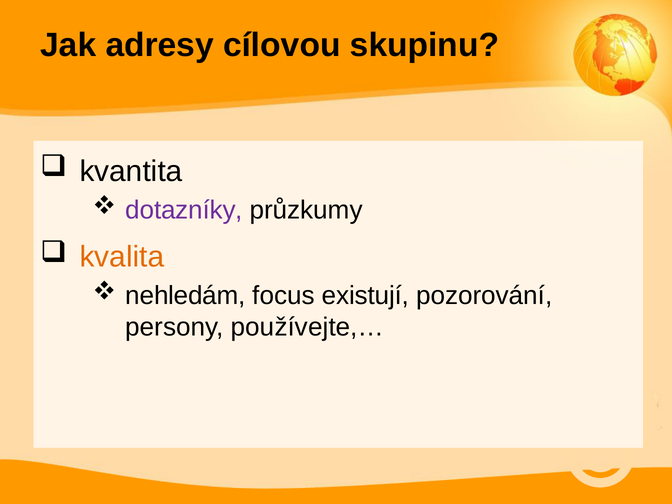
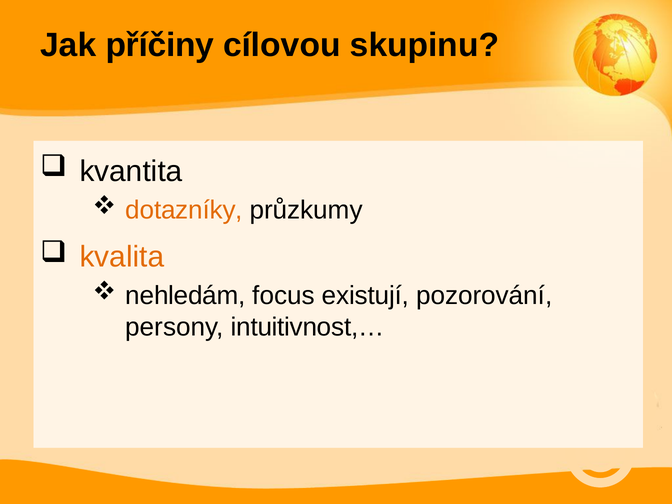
adresy: adresy -> příčiny
dotazníky colour: purple -> orange
používejte,…: používejte,… -> intuitivnost,…
